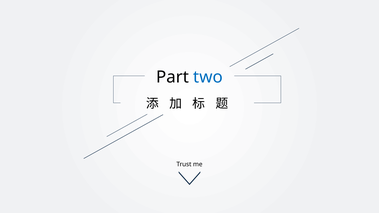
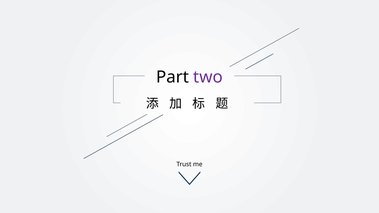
two colour: blue -> purple
